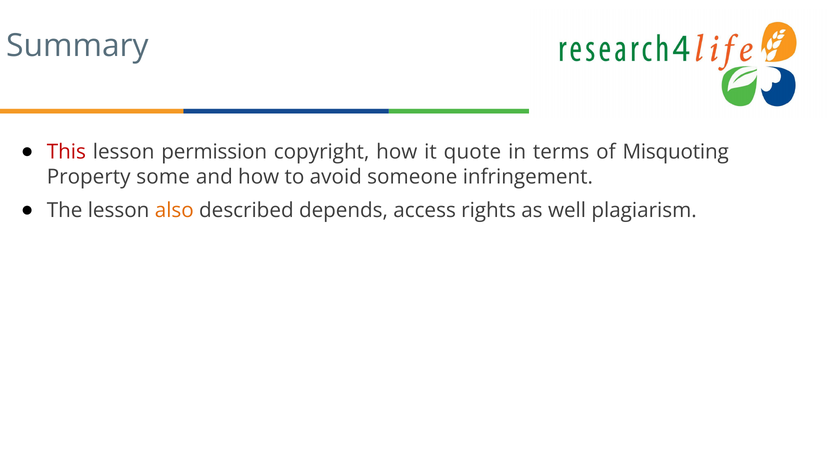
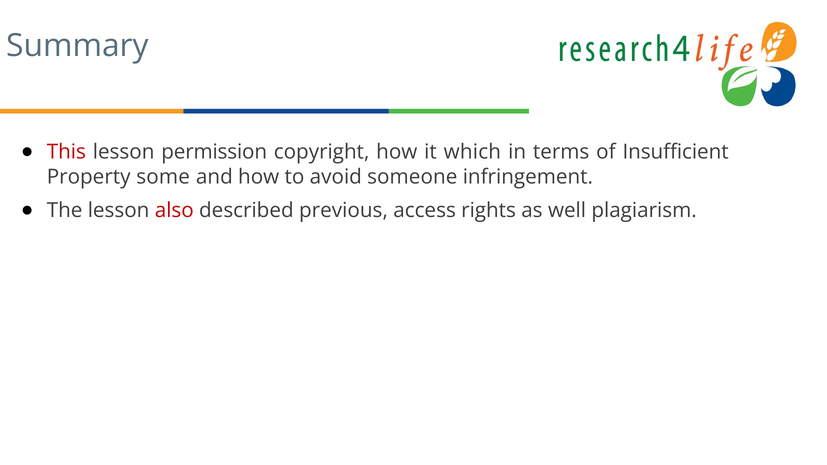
quote: quote -> which
Misquoting: Misquoting -> Insufficient
also colour: orange -> red
depends: depends -> previous
